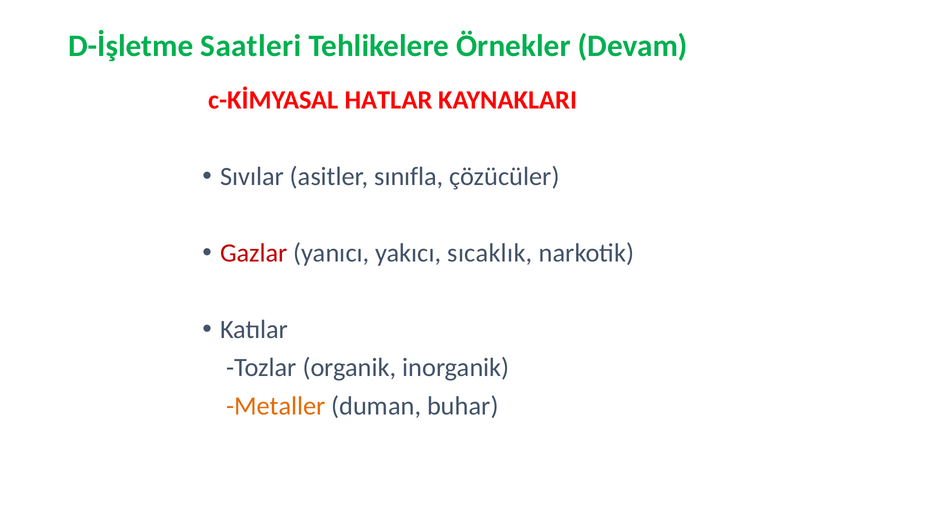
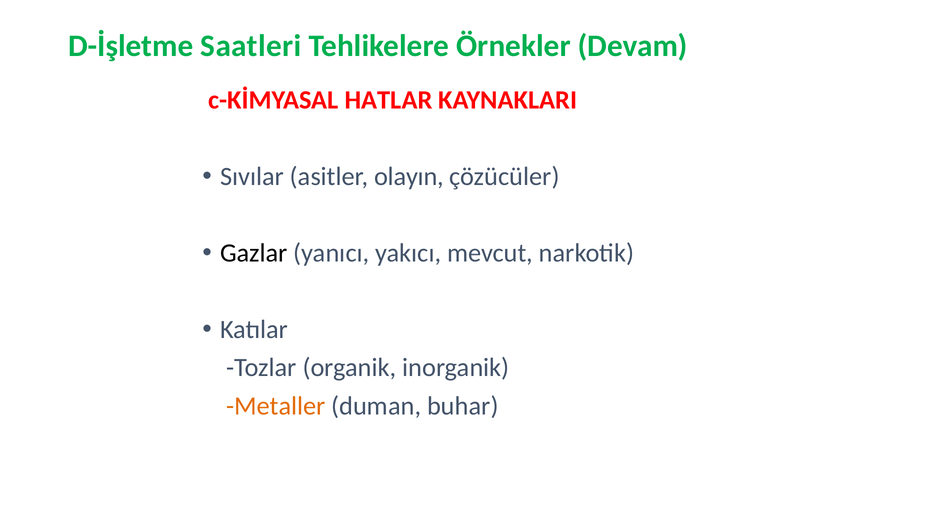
sınıfla: sınıfla -> olayın
Gazlar colour: red -> black
sıcaklık: sıcaklık -> mevcut
